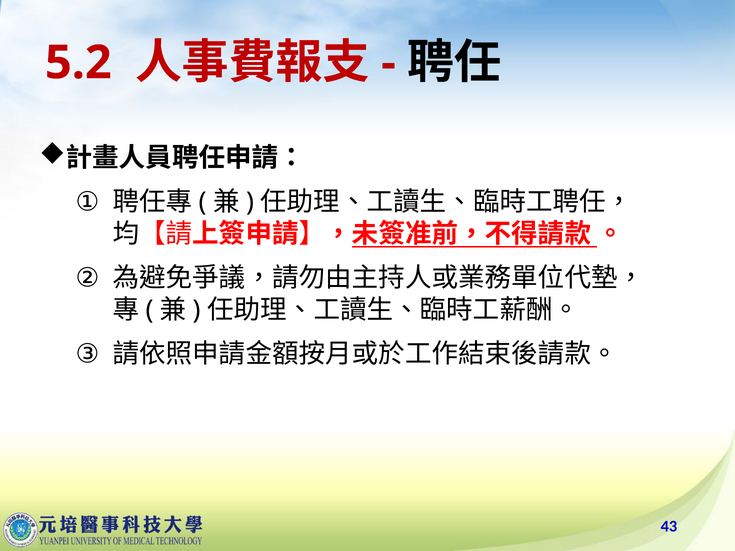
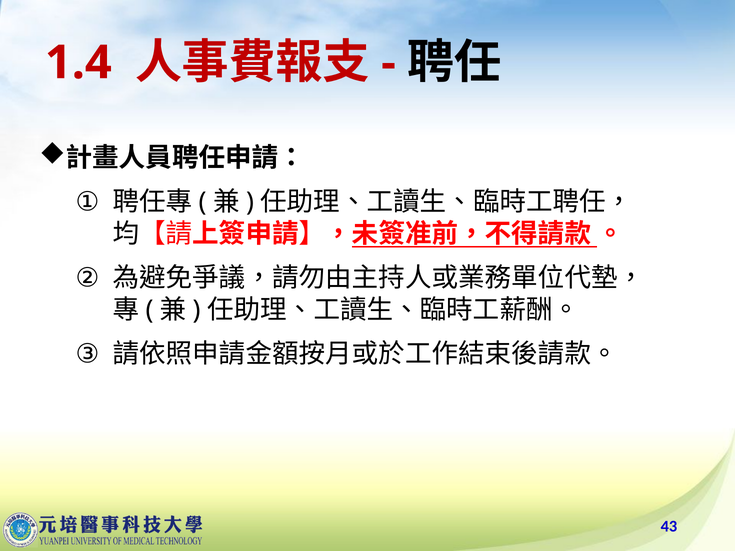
5.2: 5.2 -> 1.4
